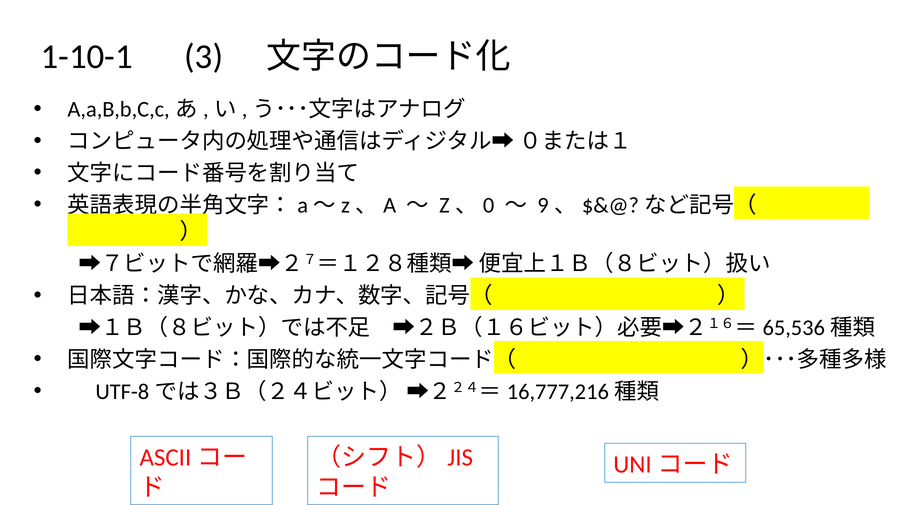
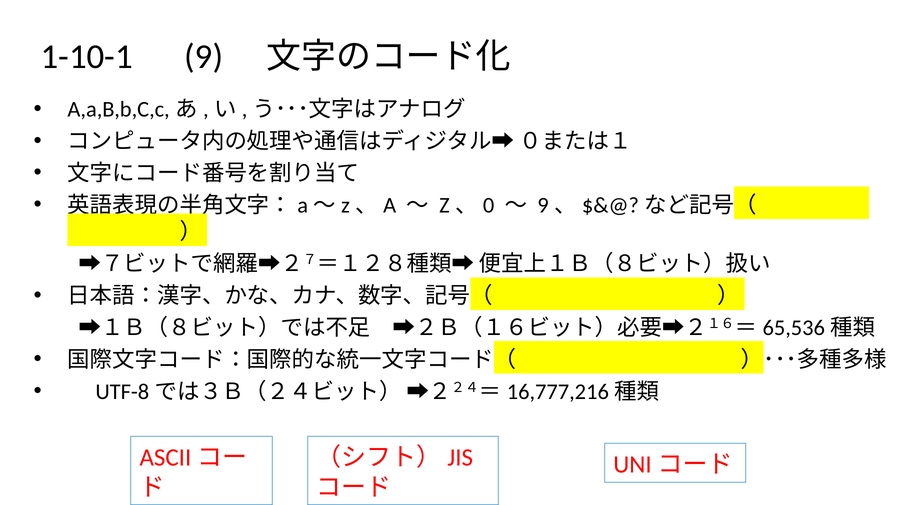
3: 3 -> 9
